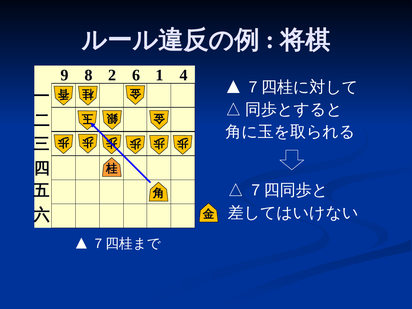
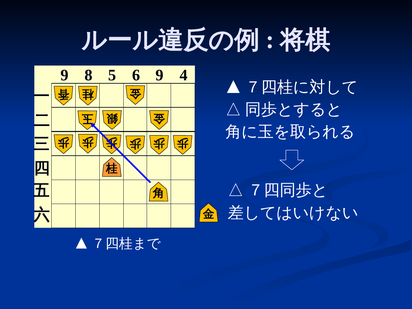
2: 2 -> 5
6 1: 1 -> 9
